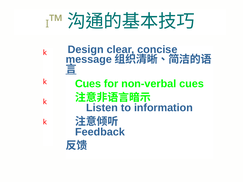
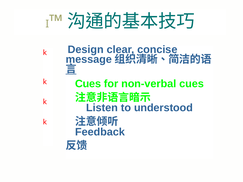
information: information -> understood
